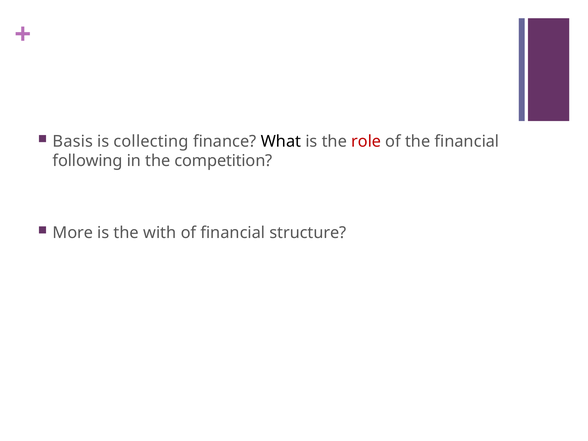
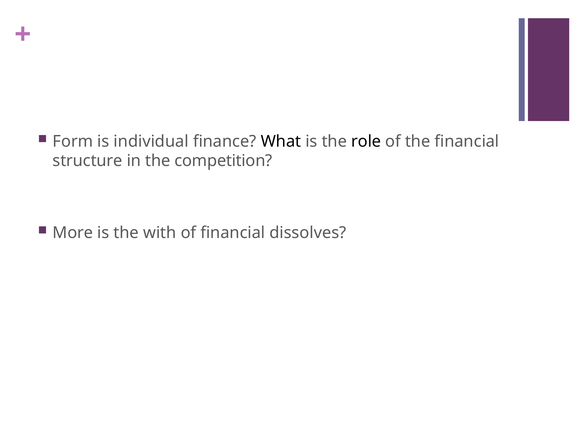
Basis: Basis -> Form
collecting: collecting -> individual
role colour: red -> black
following: following -> structure
structure: structure -> dissolves
